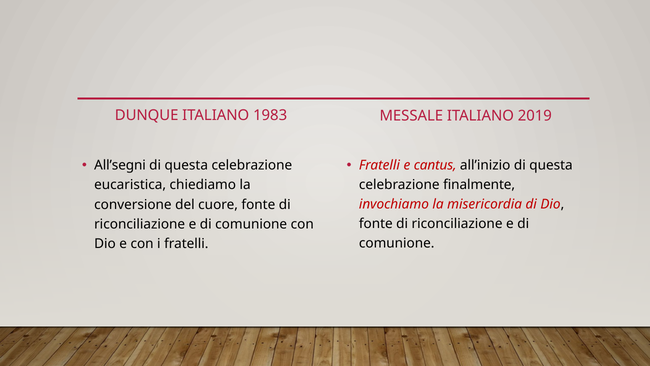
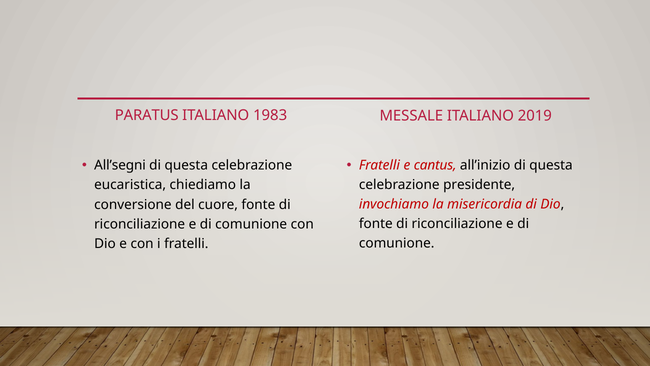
DUNQUE: DUNQUE -> PARATUS
finalmente: finalmente -> presidente
